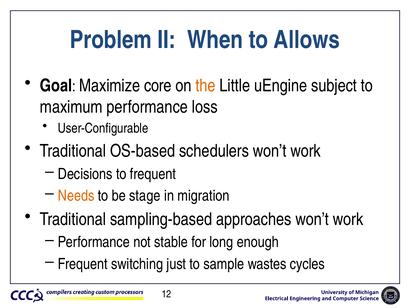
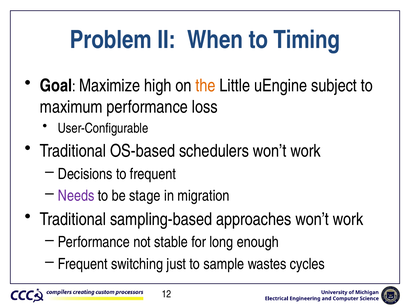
Allows: Allows -> Timing
core: core -> high
Needs colour: orange -> purple
